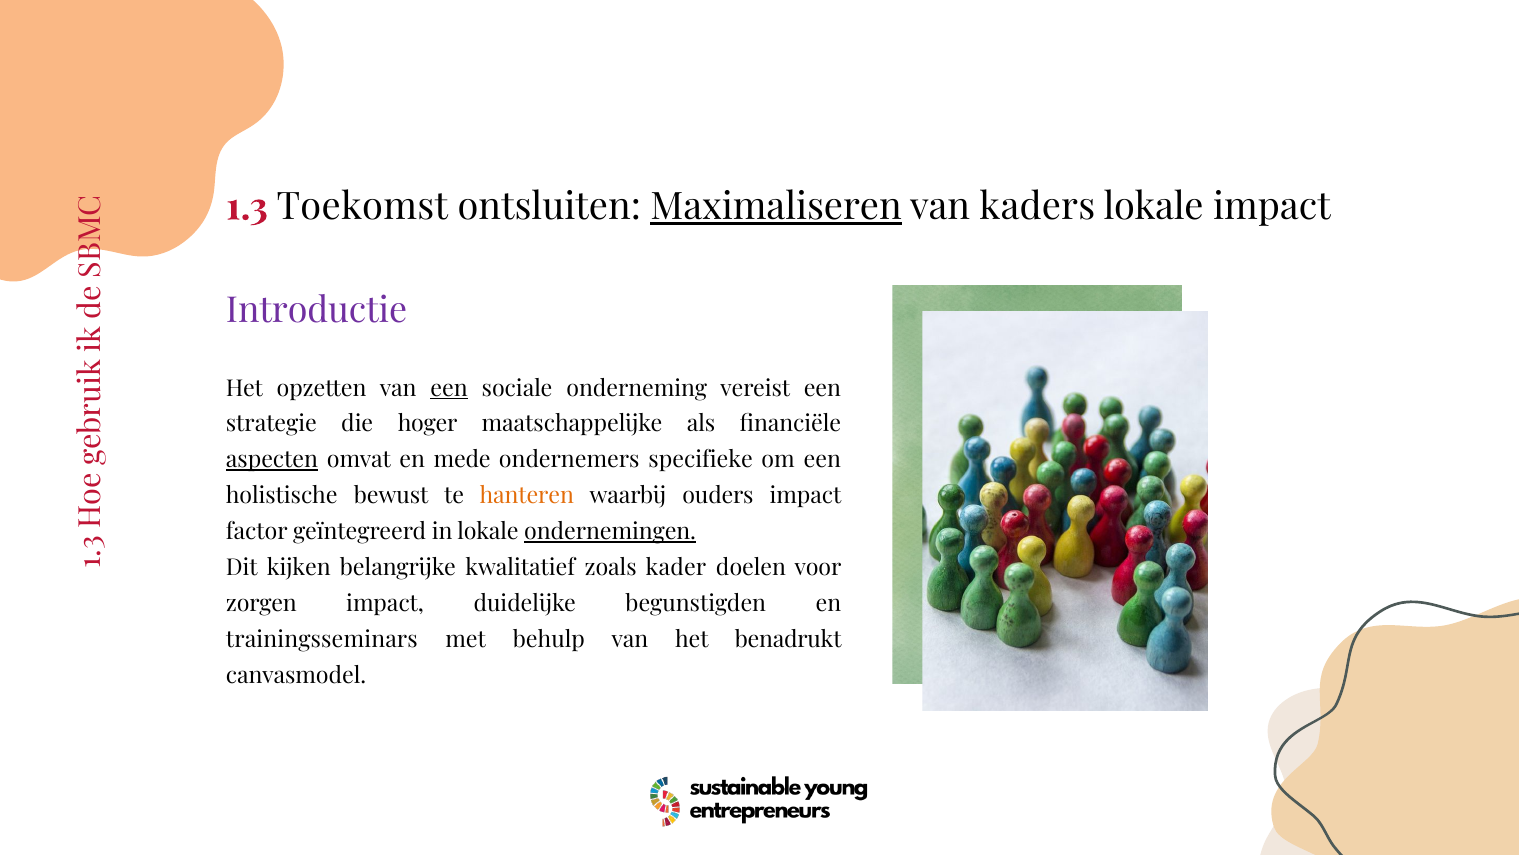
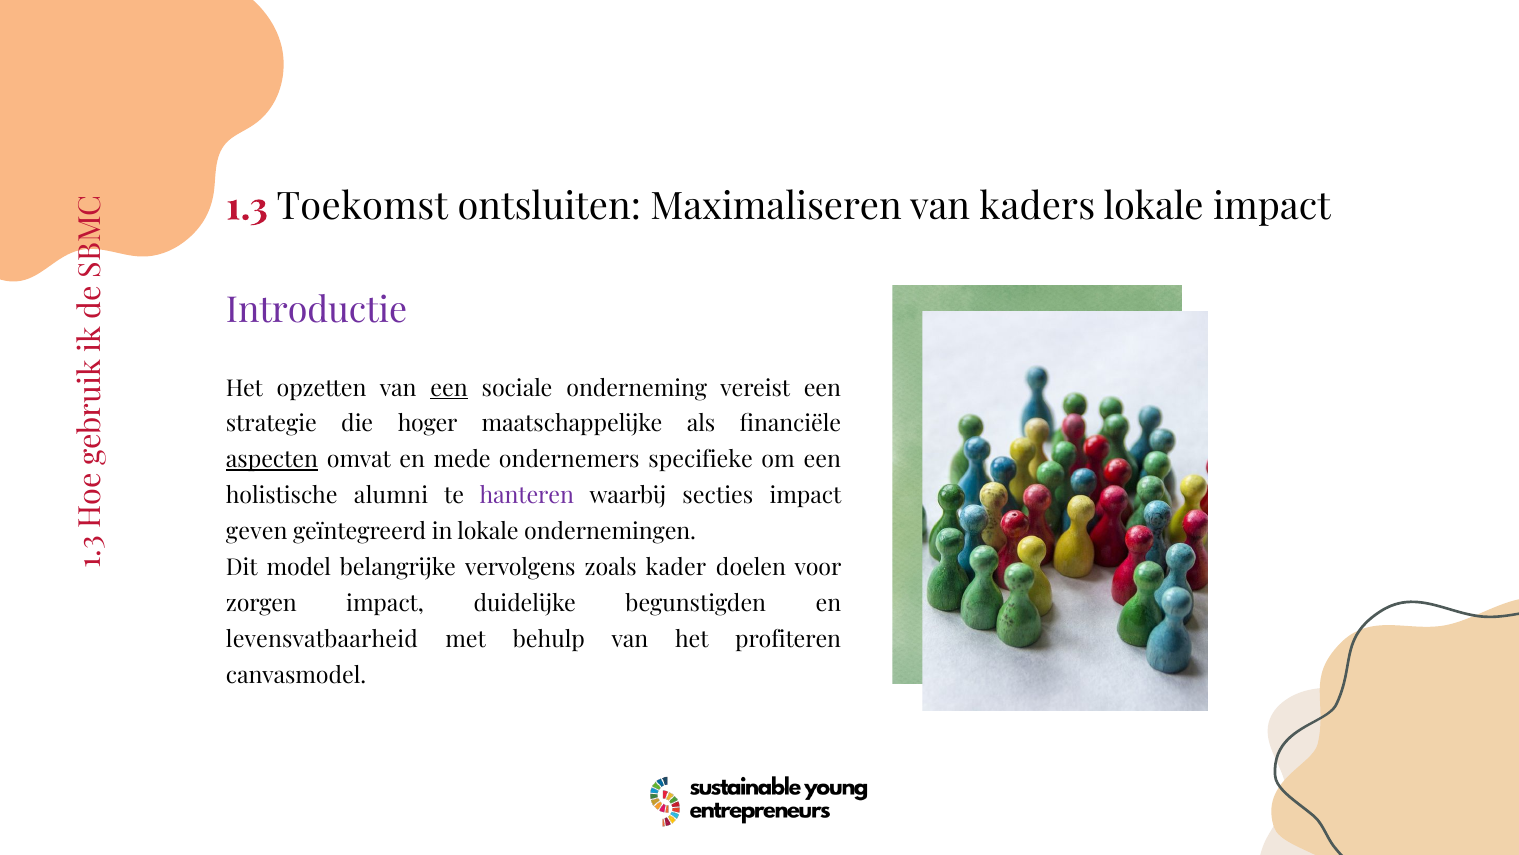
Maximaliseren underline: present -> none
bewust: bewust -> alumni
hanteren colour: orange -> purple
ouders: ouders -> secties
factor: factor -> geven
ondernemingen underline: present -> none
kijken: kijken -> model
kwalitatief: kwalitatief -> vervolgens
trainingsseminars: trainingsseminars -> levensvatbaarheid
benadrukt: benadrukt -> profiteren
